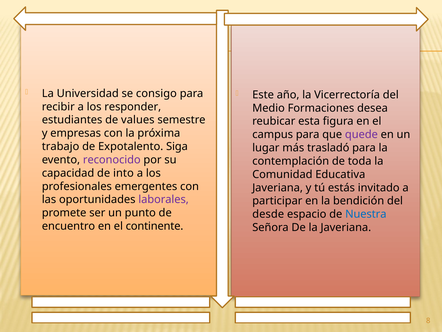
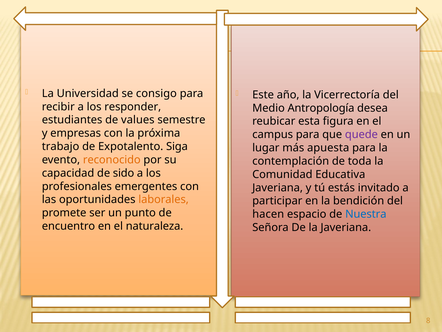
Formaciones: Formaciones -> Antropología
trasladó: trasladó -> apuesta
reconocido colour: purple -> orange
into: into -> sido
laborales colour: purple -> orange
desde: desde -> hacen
continente: continente -> naturaleza
